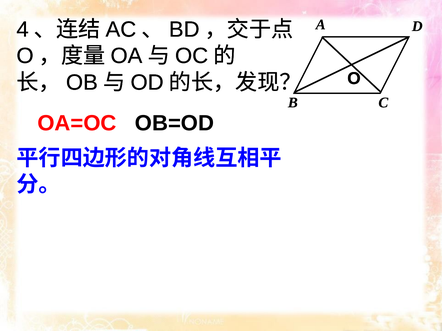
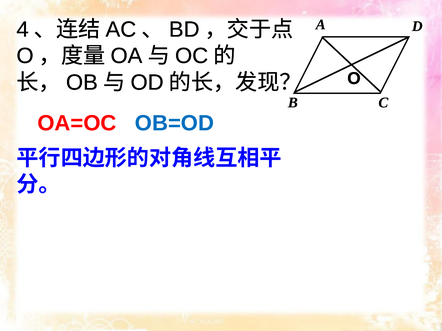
OB=OD colour: black -> blue
